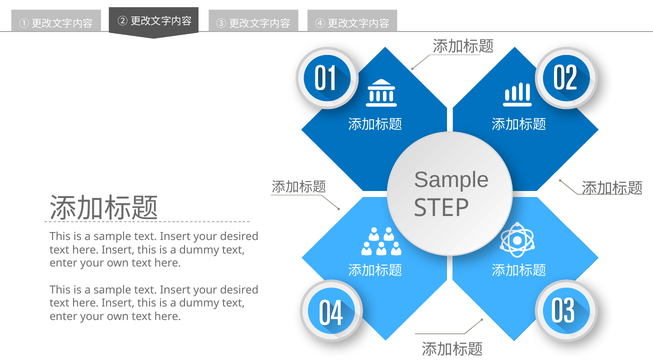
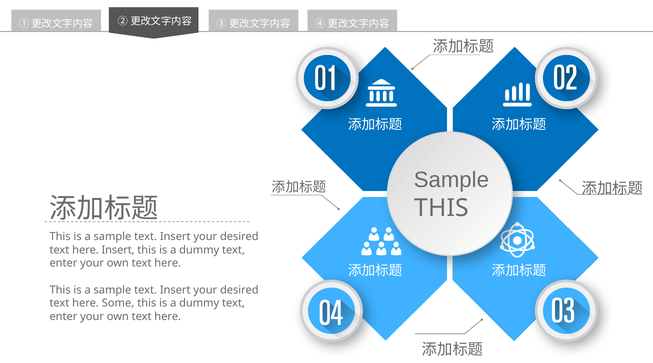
STEP at (442, 208): STEP -> THIS
Insert at (118, 303): Insert -> Some
